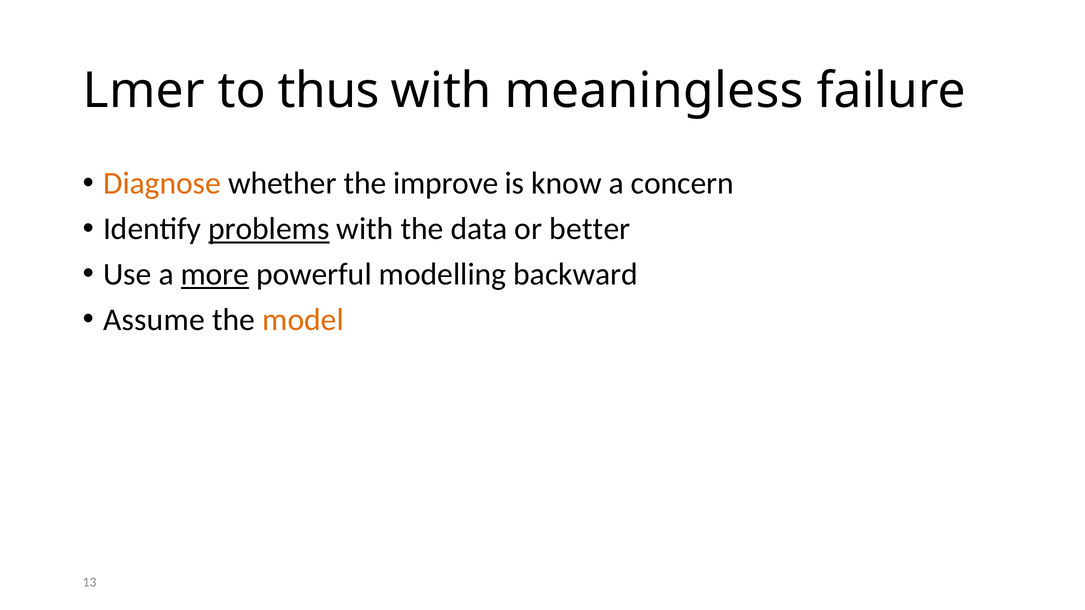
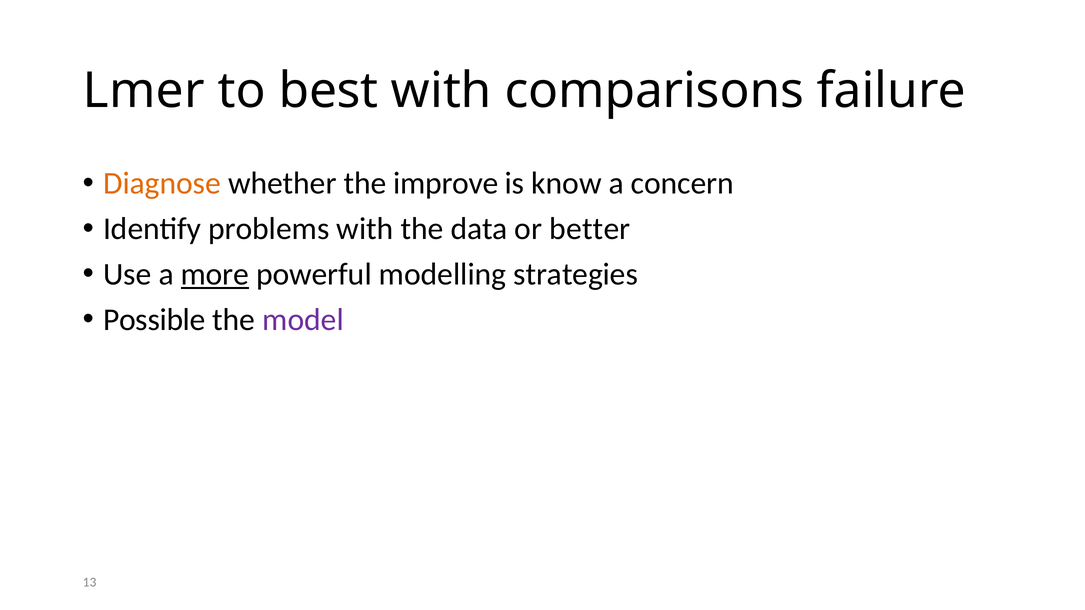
thus: thus -> best
meaningless: meaningless -> comparisons
problems underline: present -> none
backward: backward -> strategies
Assume: Assume -> Possible
model colour: orange -> purple
